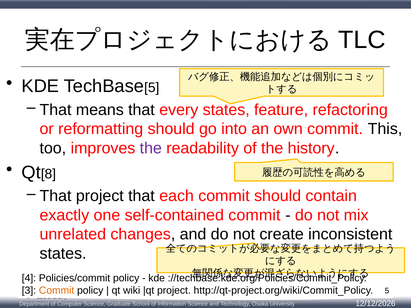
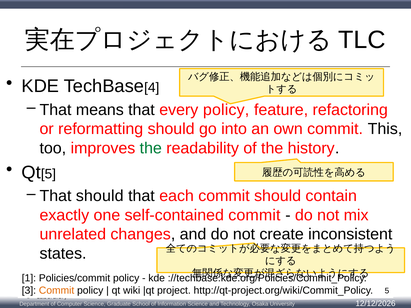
5 at (152, 88): 5 -> 4
every states: states -> policy
the at (151, 148) colour: purple -> green
Qt 8: 8 -> 5
That project: project -> should
4: 4 -> 1
